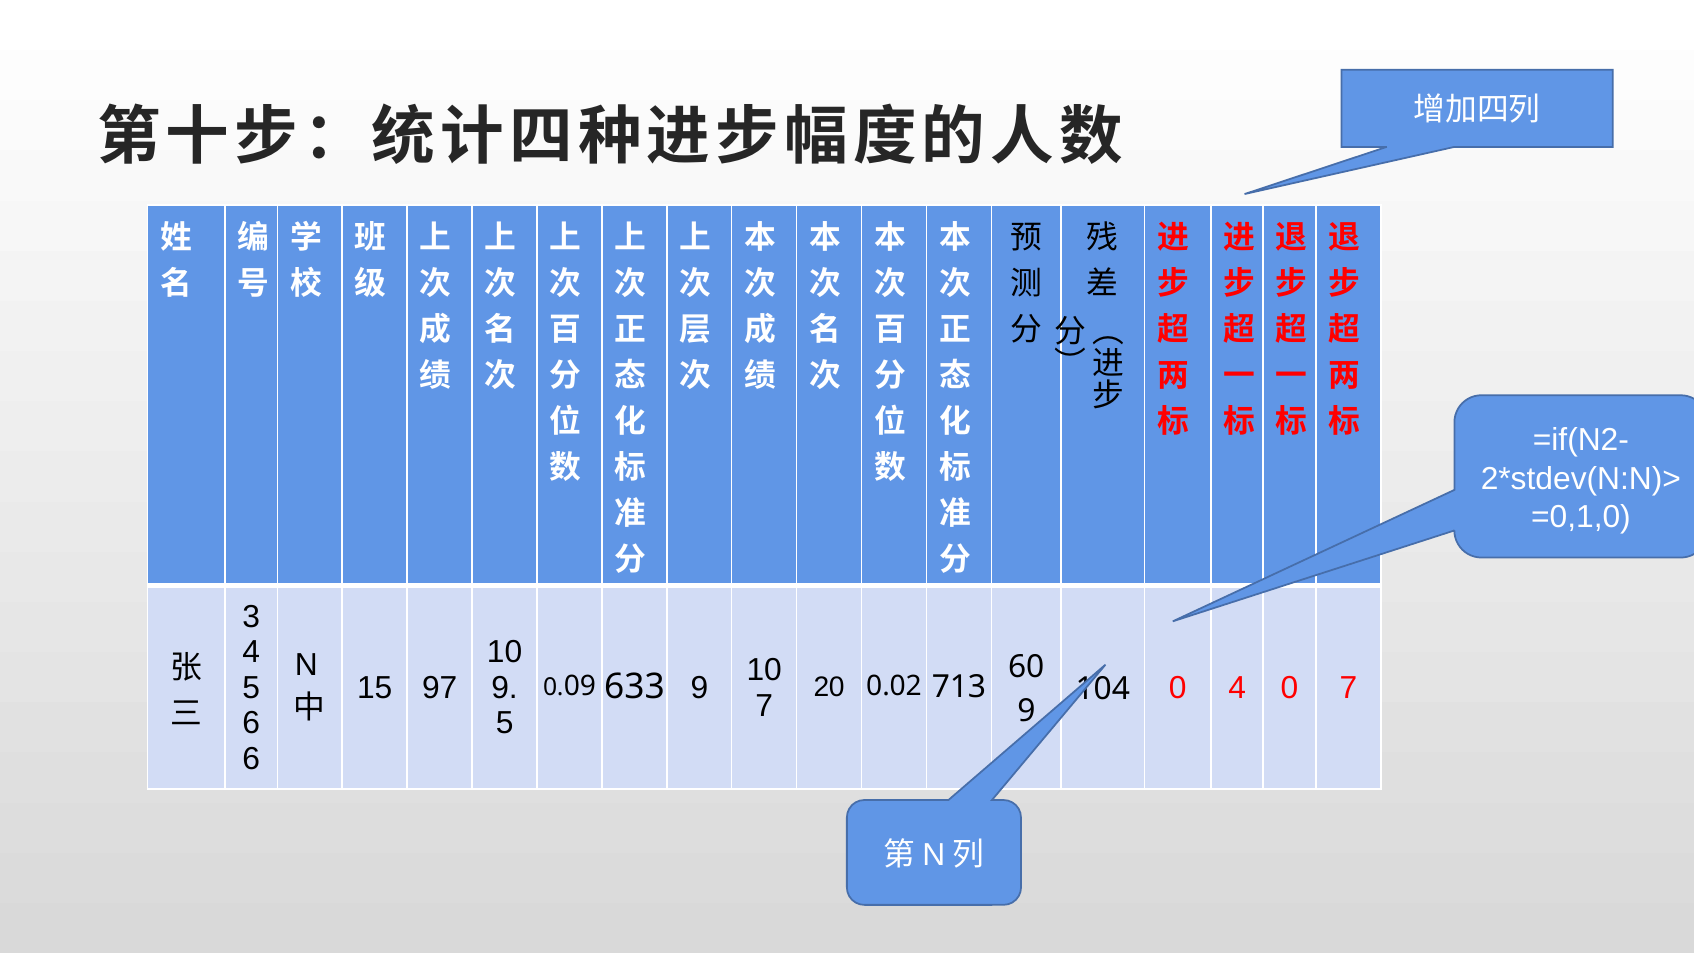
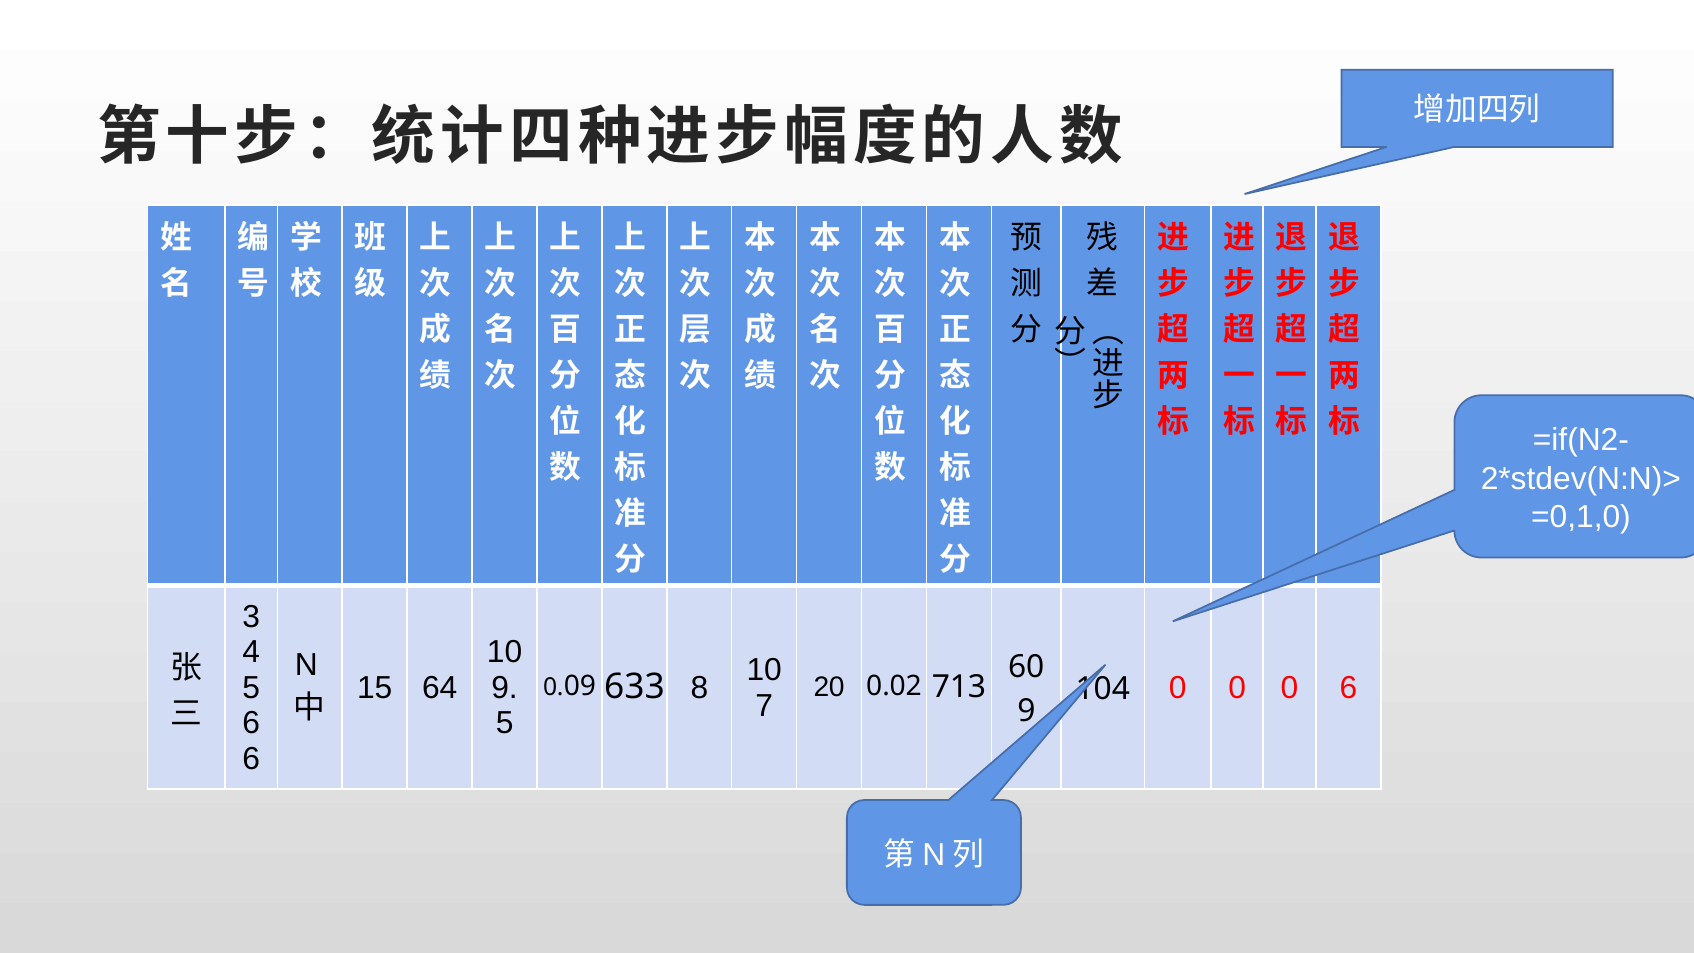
97: 97 -> 64
633 9: 9 -> 8
4 at (1237, 688): 4 -> 0
0 7: 7 -> 6
